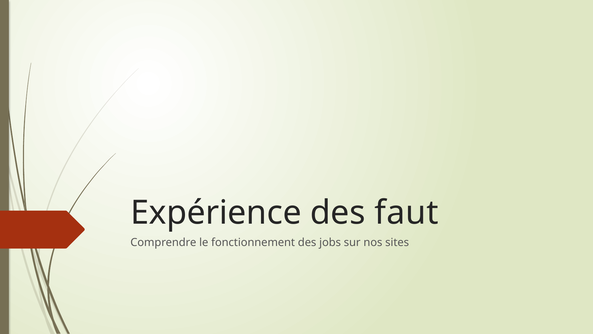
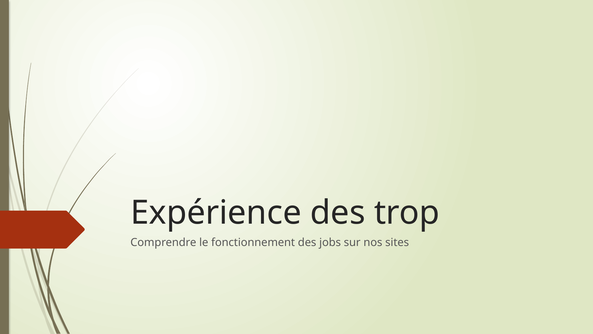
faut: faut -> trop
